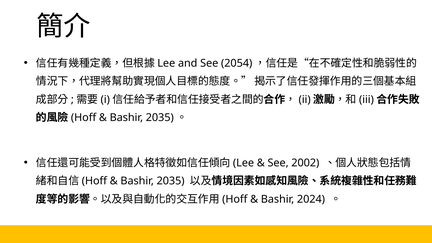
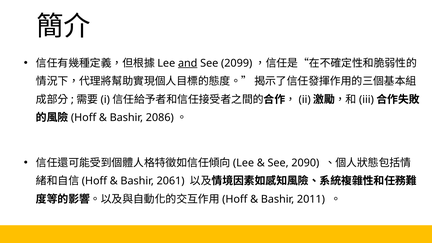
and underline: none -> present
2054: 2054 -> 2099
2035 at (160, 118): 2035 -> 2086
2002: 2002 -> 2090
2035 at (171, 181): 2035 -> 2061
2024: 2024 -> 2011
